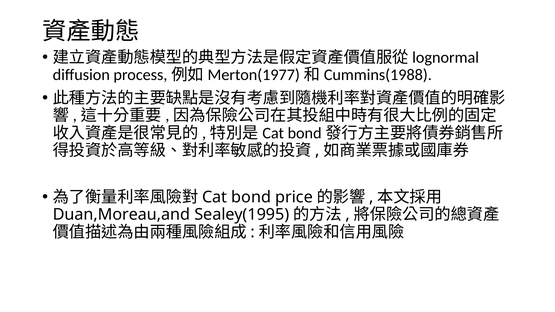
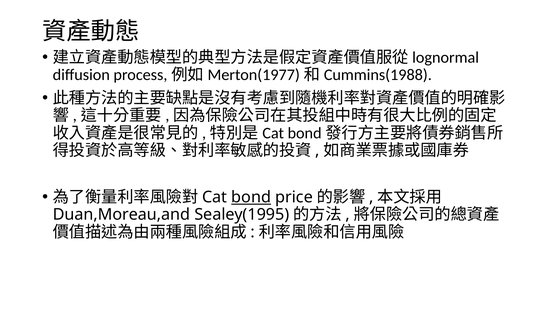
bond underline: none -> present
